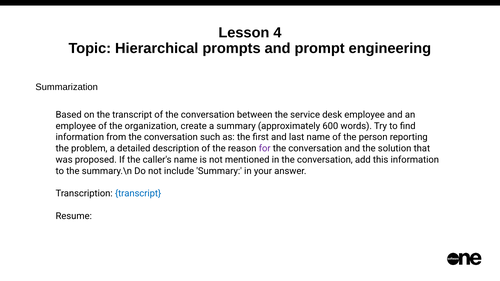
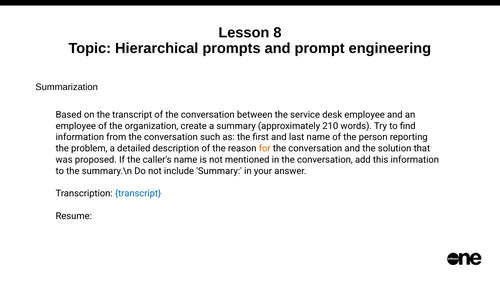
4: 4 -> 8
600: 600 -> 210
for colour: purple -> orange
